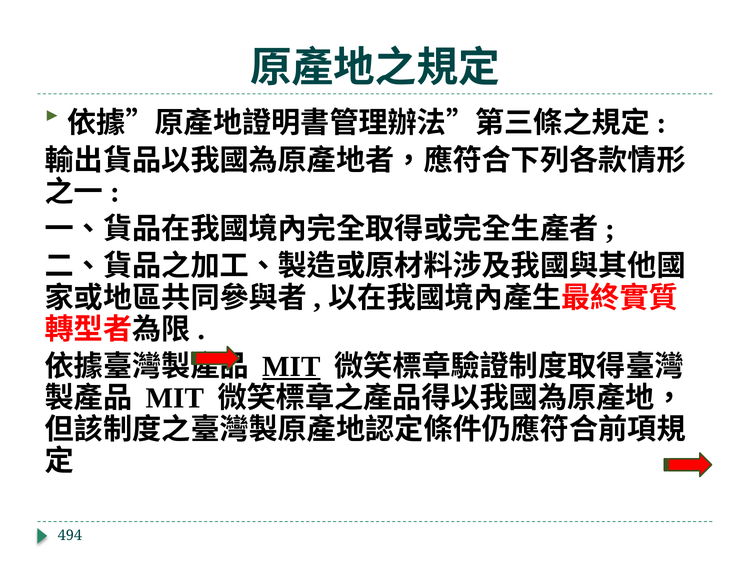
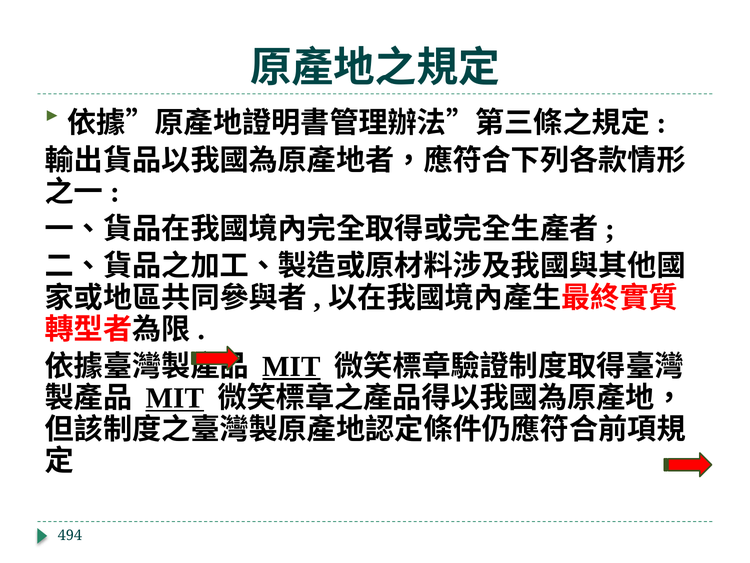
MIT at (175, 398) underline: none -> present
